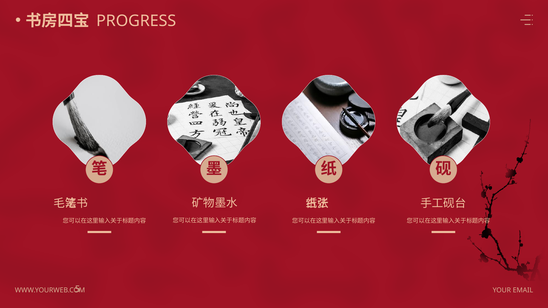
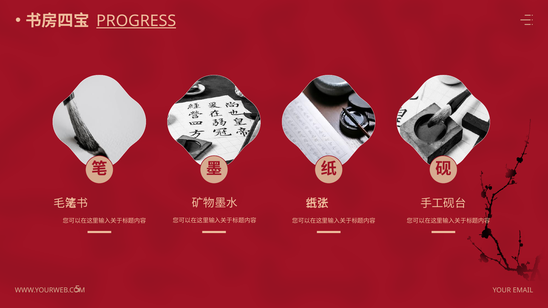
PROGRESS underline: none -> present
